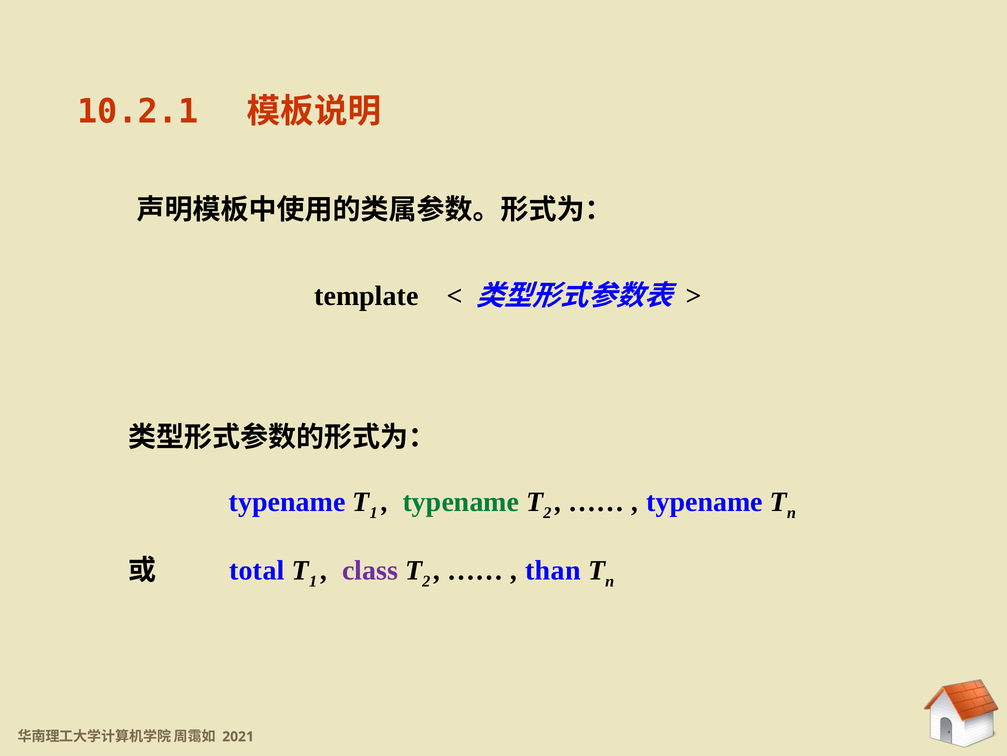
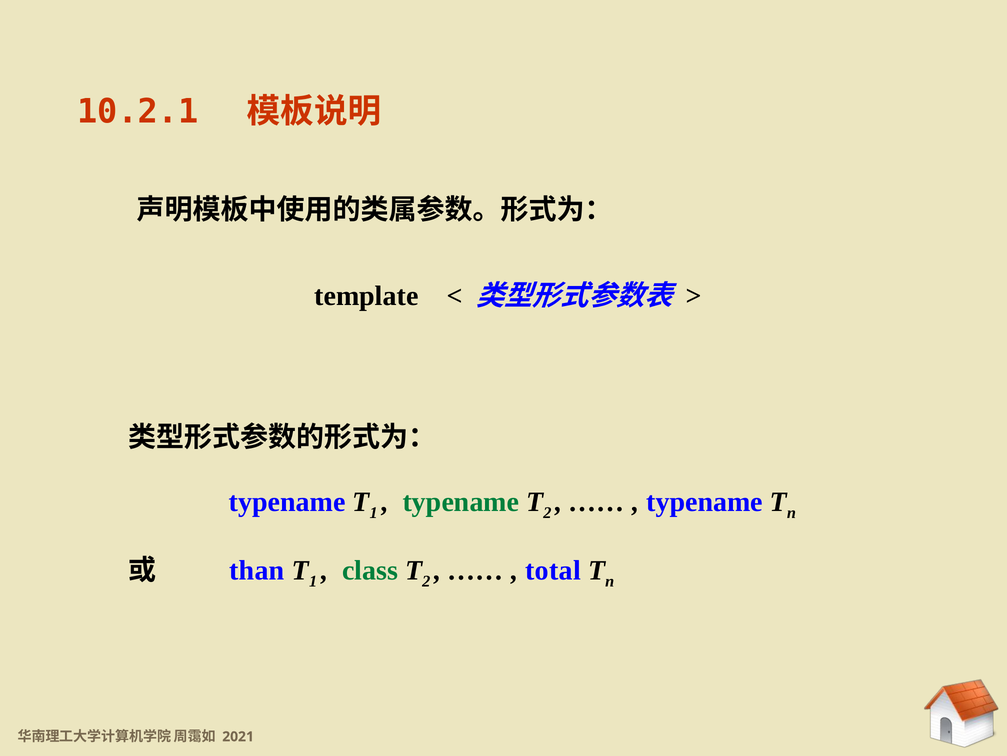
total: total -> than
class colour: purple -> green
than: than -> total
